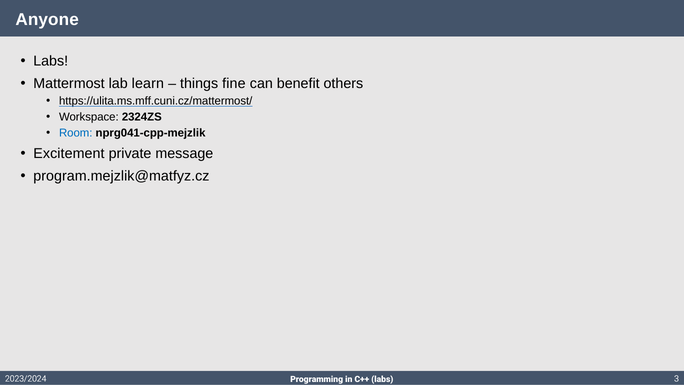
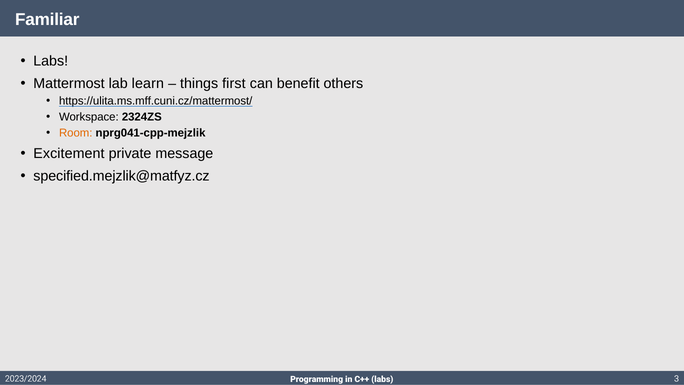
Anyone: Anyone -> Familiar
fine: fine -> first
Room colour: blue -> orange
program.mejzlik@matfyz.cz: program.mejzlik@matfyz.cz -> specified.mejzlik@matfyz.cz
